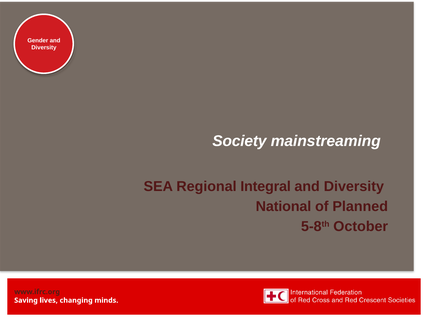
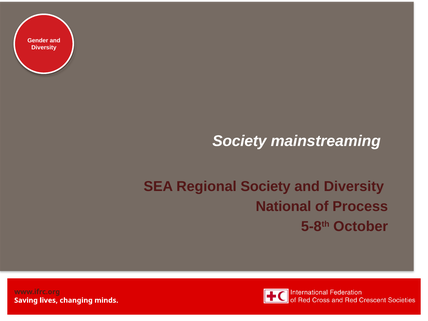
Regional Integral: Integral -> Society
Planned: Planned -> Process
